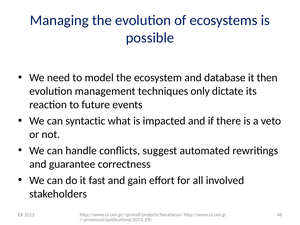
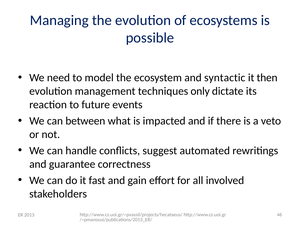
database: database -> syntactic
syntactic: syntactic -> between
